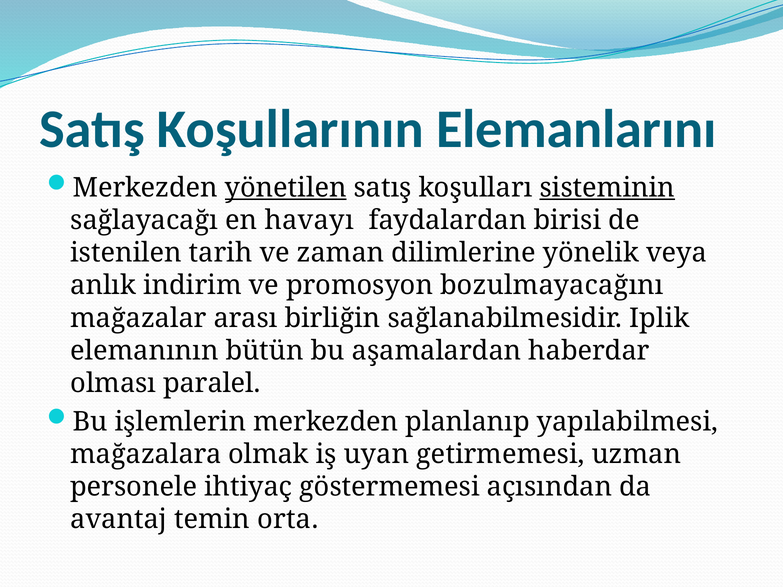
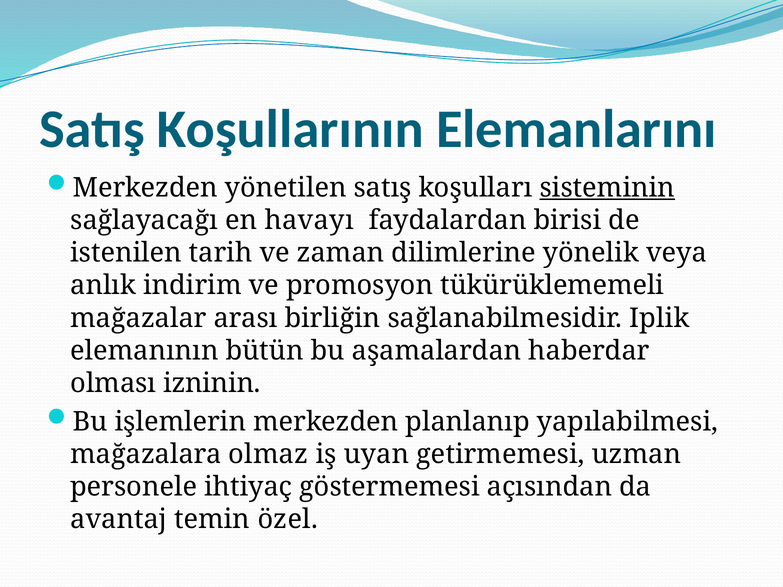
yönetilen underline: present -> none
bozulmayacağını: bozulmayacağını -> tükürüklememeli
paralel: paralel -> izninin
olmak: olmak -> olmaz
orta: orta -> özel
